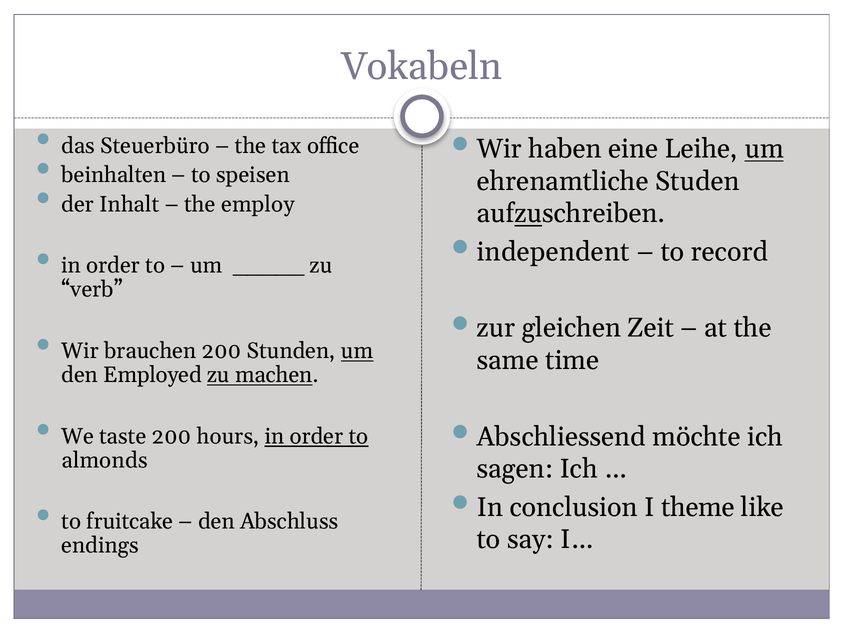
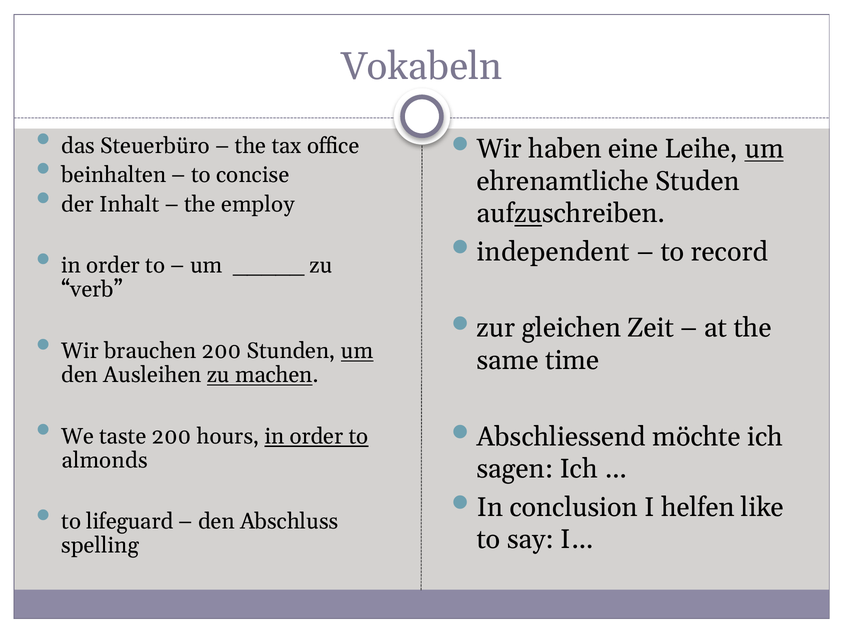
speisen: speisen -> concise
Employed: Employed -> Ausleihen
theme: theme -> helfen
fruitcake: fruitcake -> lifeguard
endings: endings -> spelling
